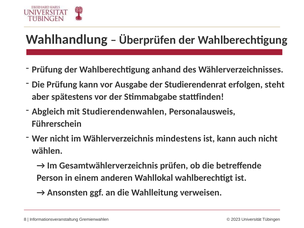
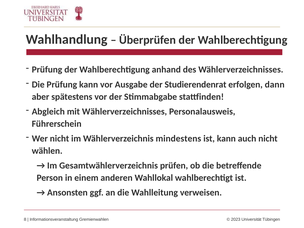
steht: steht -> dann
mit Studierendenwahlen: Studierendenwahlen -> Wählerverzeichnisses
